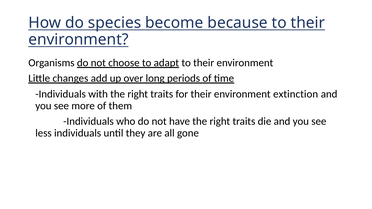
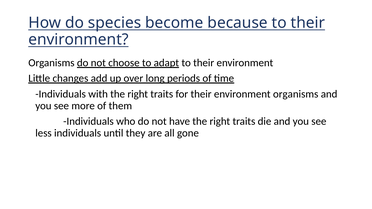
for their environment extinction: extinction -> organisms
